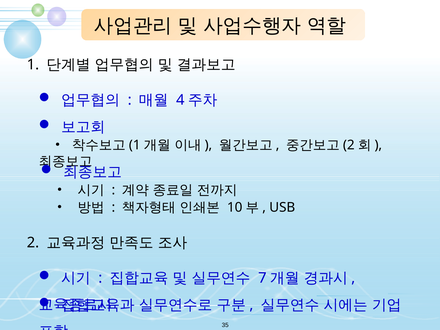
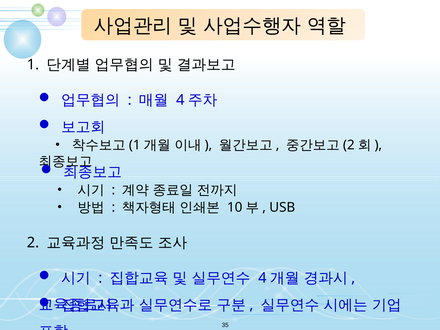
7 at (262, 278): 7 -> 4
